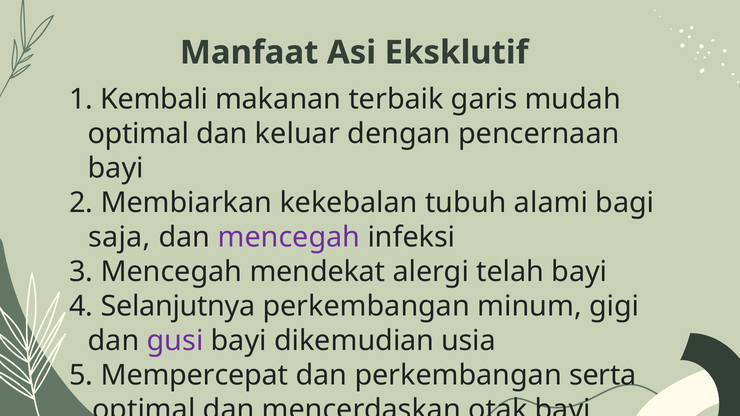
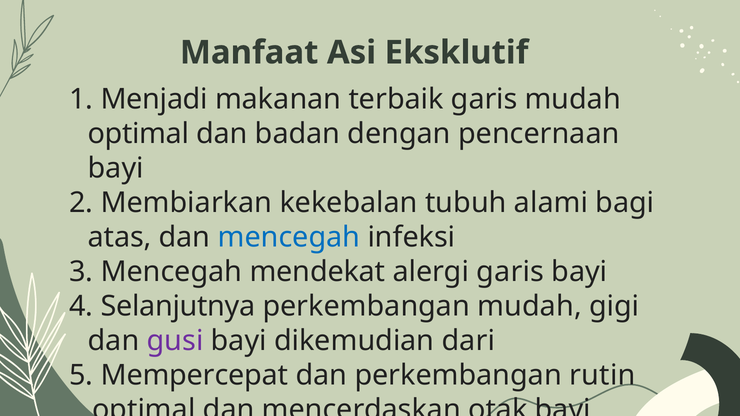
Kembali: Kembali -> Menjadi
keluar: keluar -> badan
saja: saja -> atas
mencegah at (289, 237) colour: purple -> blue
alergi telah: telah -> garis
perkembangan minum: minum -> mudah
usia: usia -> dari
serta: serta -> rutin
